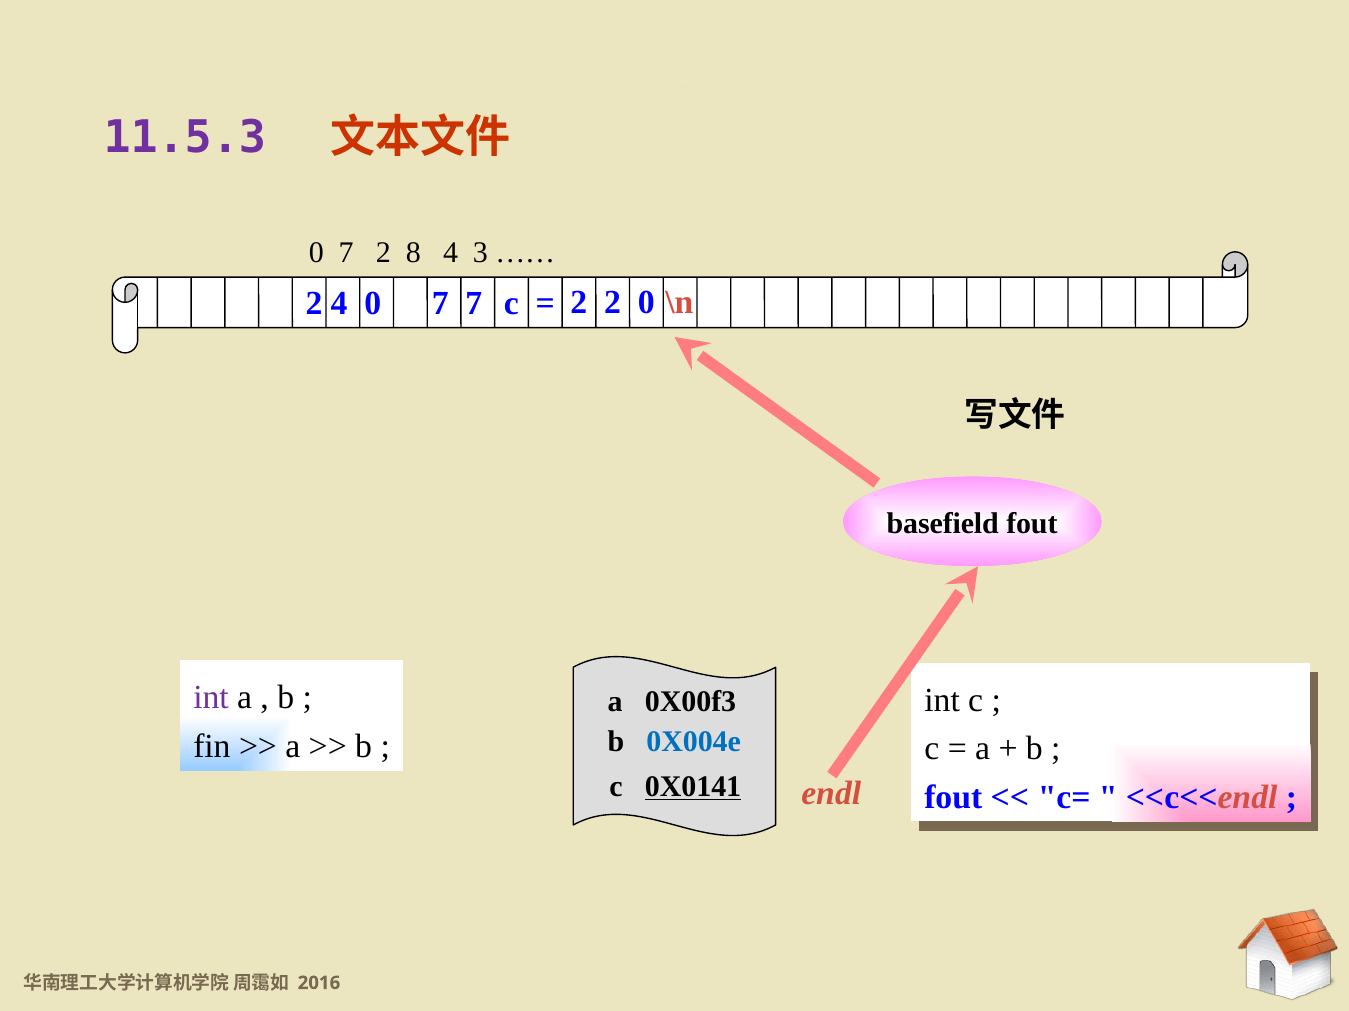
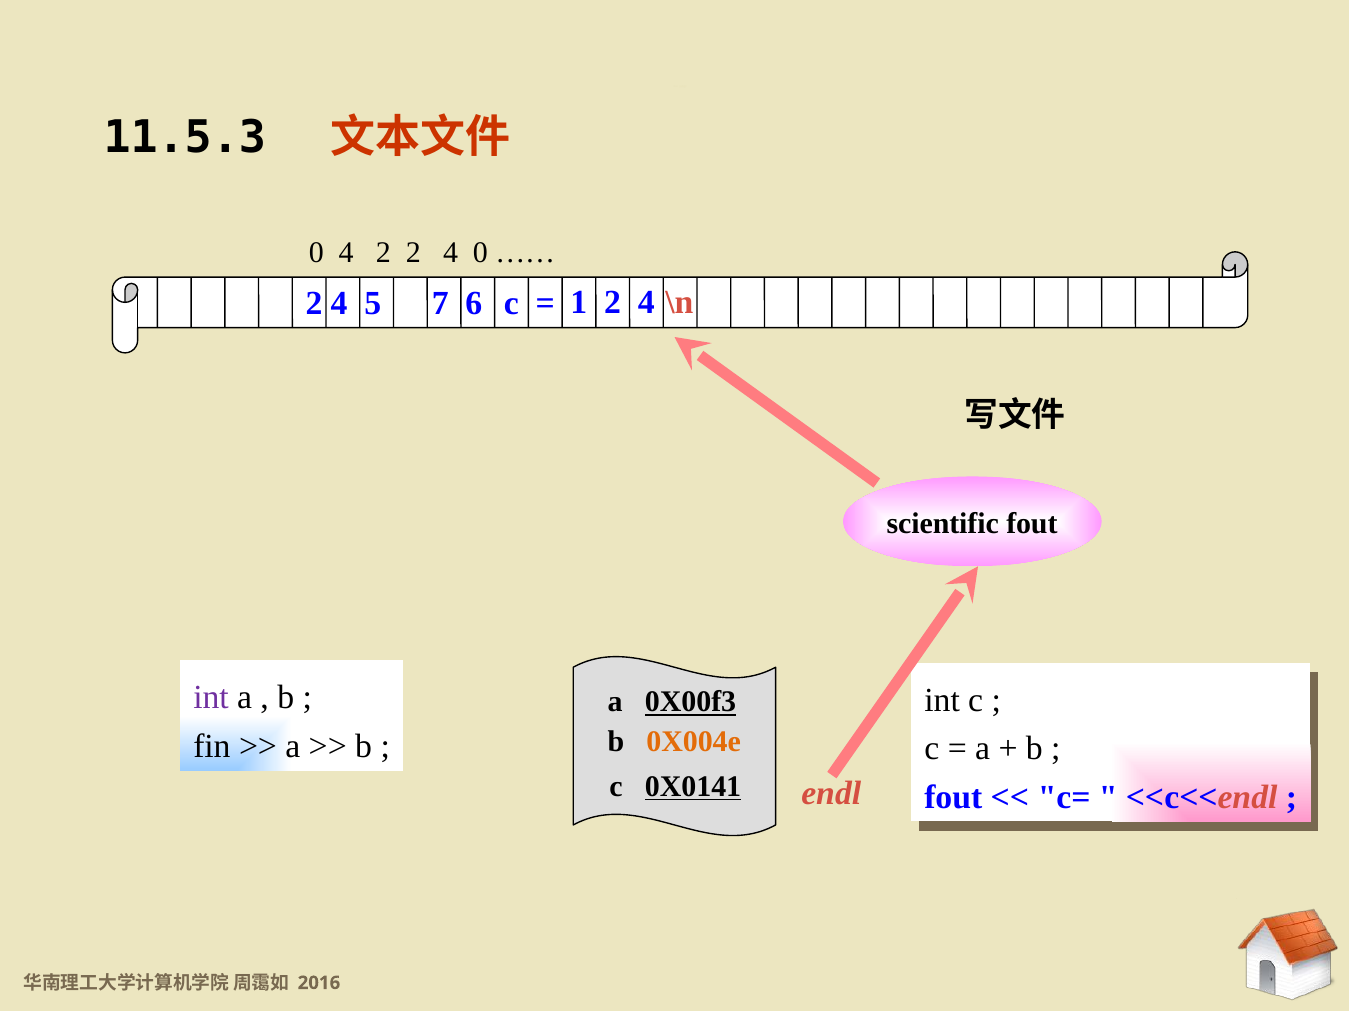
11.5.3 at (185, 138) colour: purple -> black
7 at (346, 253): 7 -> 4
2 8: 8 -> 2
4 3: 3 -> 0
2 at (579, 302): 2 -> 1
0 at (646, 302): 0 -> 4
4 0: 0 -> 5
7 7: 7 -> 6
basefield: basefield -> scientific
0X00f3 underline: none -> present
0X004e colour: blue -> orange
